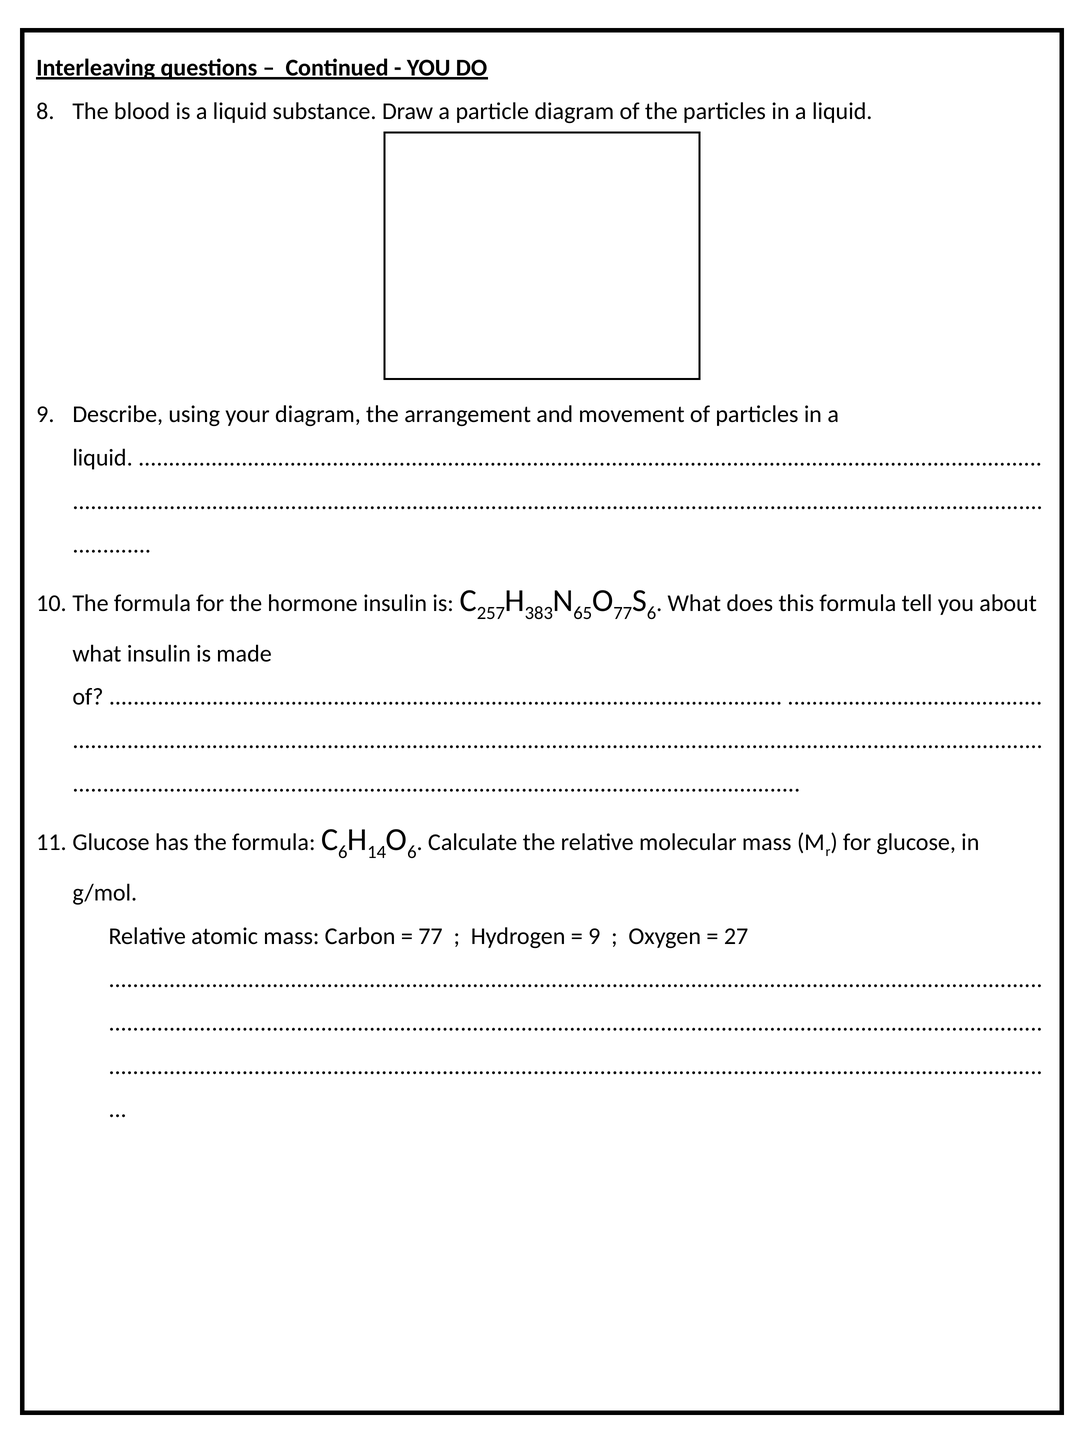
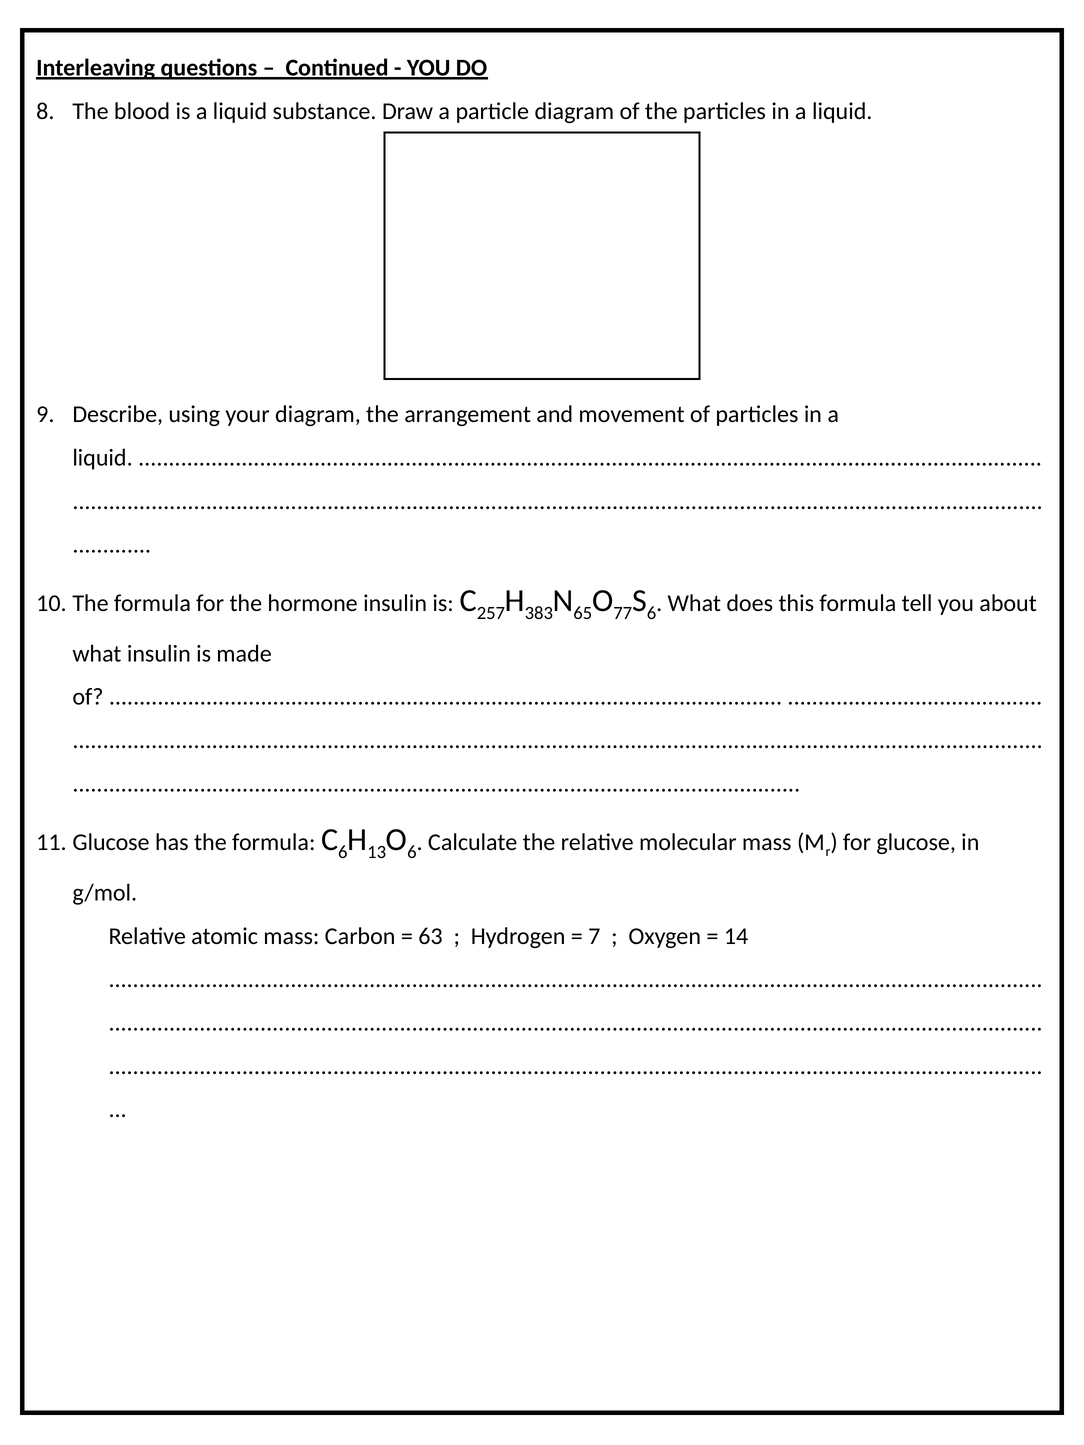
14: 14 -> 13
77 at (430, 936): 77 -> 63
9 at (594, 936): 9 -> 7
27: 27 -> 14
